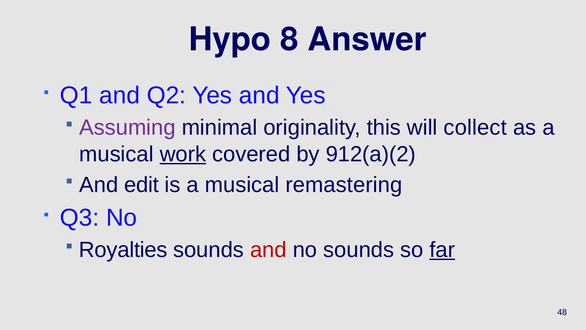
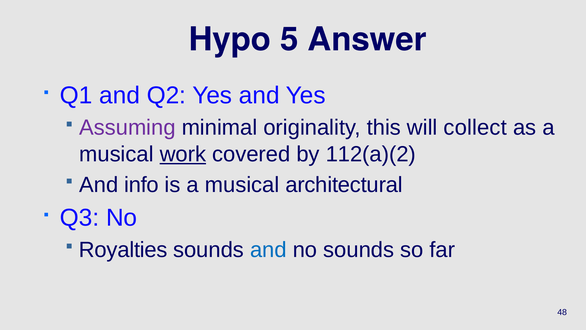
8: 8 -> 5
912(a)(2: 912(a)(2 -> 112(a)(2
edit: edit -> info
remastering: remastering -> architectural
and at (268, 250) colour: red -> blue
far underline: present -> none
